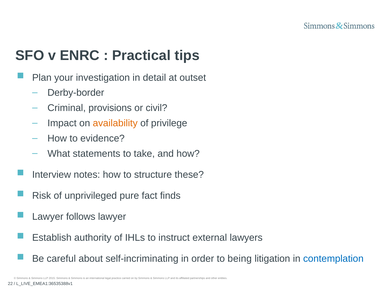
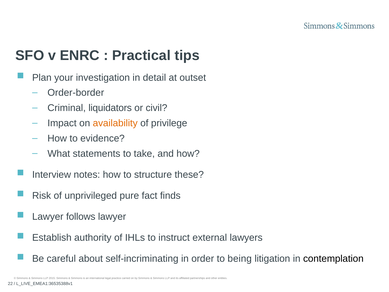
Derby-border: Derby-border -> Order-border
provisions: provisions -> liquidators
contemplation colour: blue -> black
